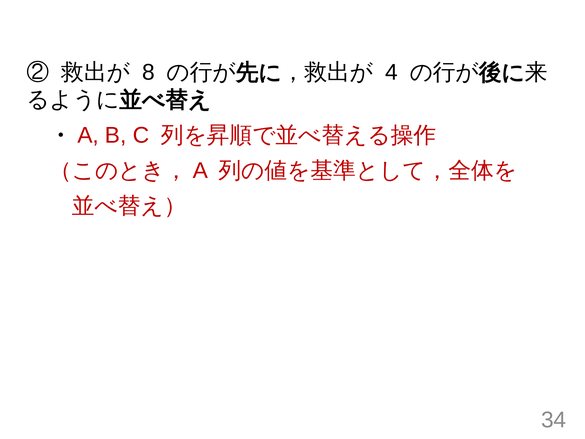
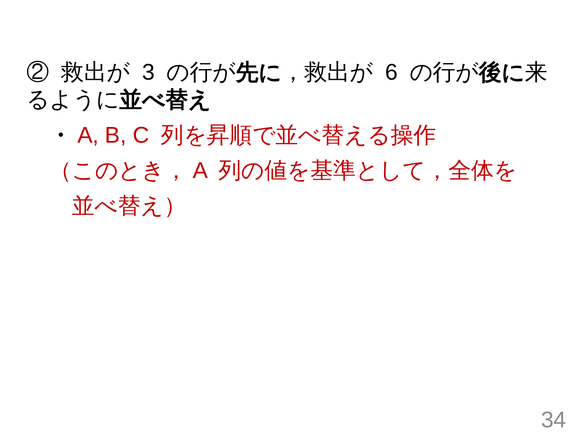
8: 8 -> 3
4: 4 -> 6
